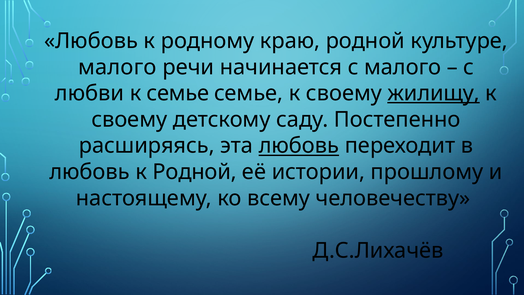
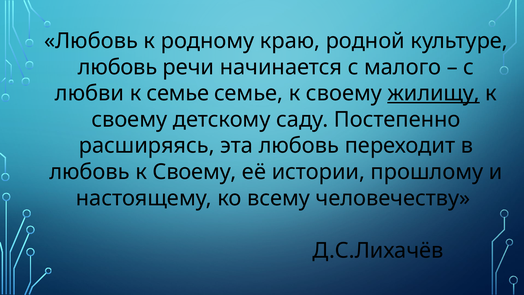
малого at (117, 67): малого -> любовь
любовь at (299, 146) underline: present -> none
любовь к Родной: Родной -> Своему
